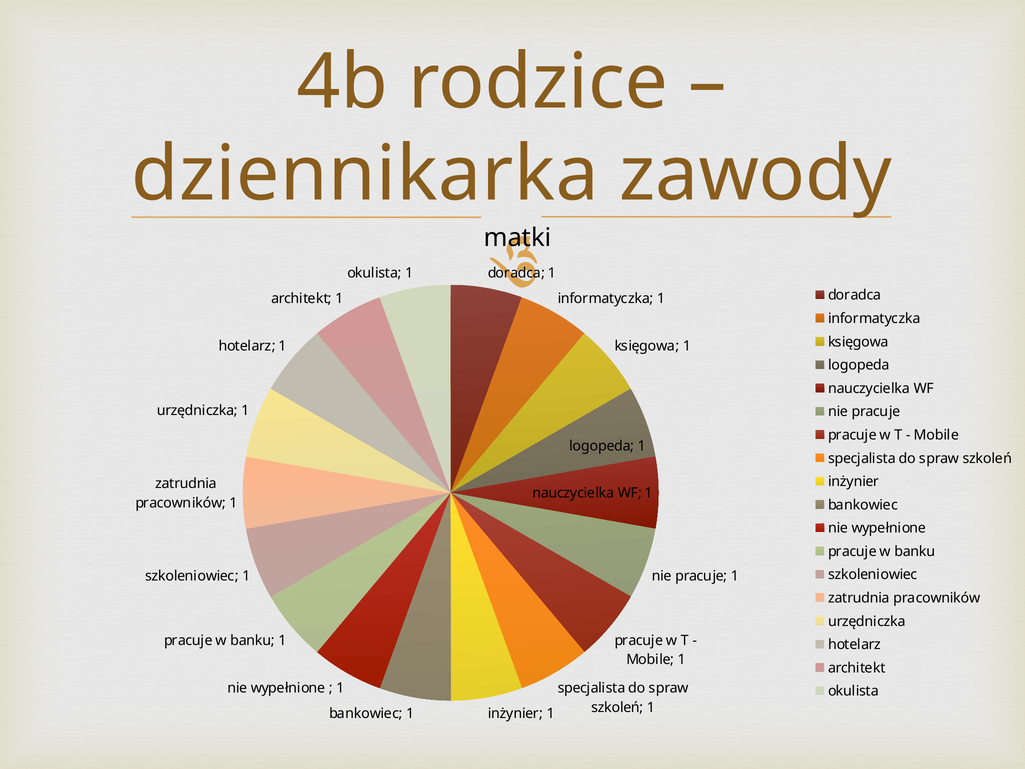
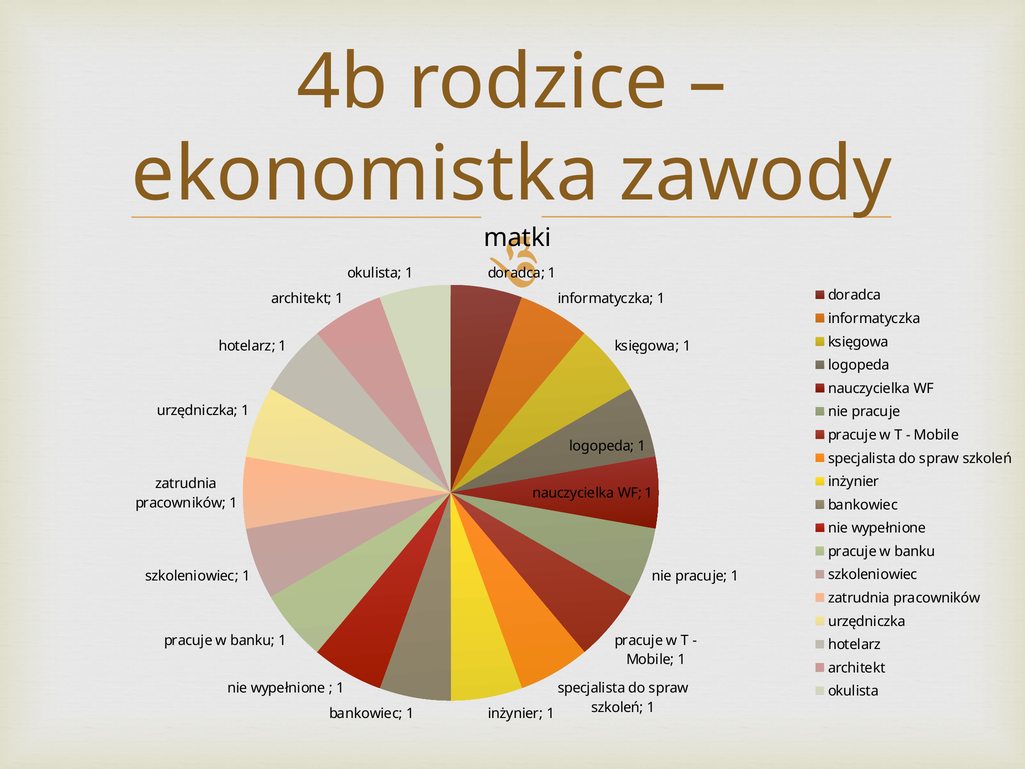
dziennikarka: dziennikarka -> ekonomistka
